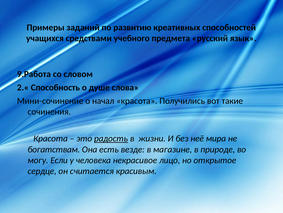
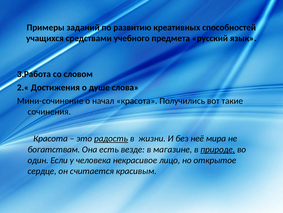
9.Работа: 9.Работа -> 3.Работа
Способность: Способность -> Достижения
природе underline: none -> present
могу: могу -> один
